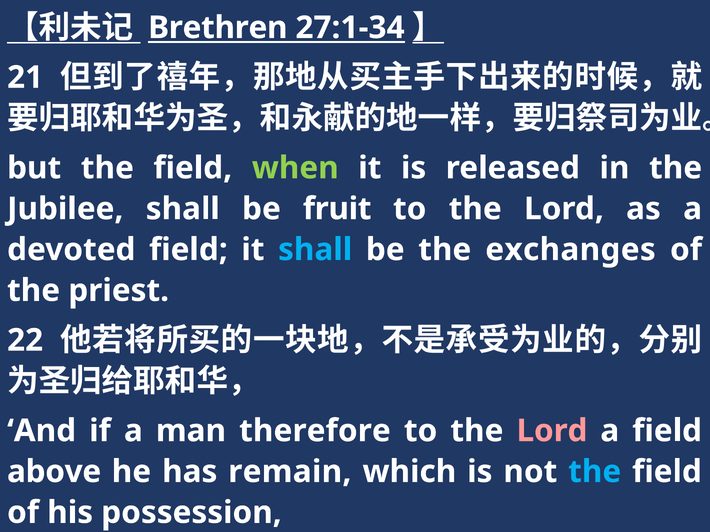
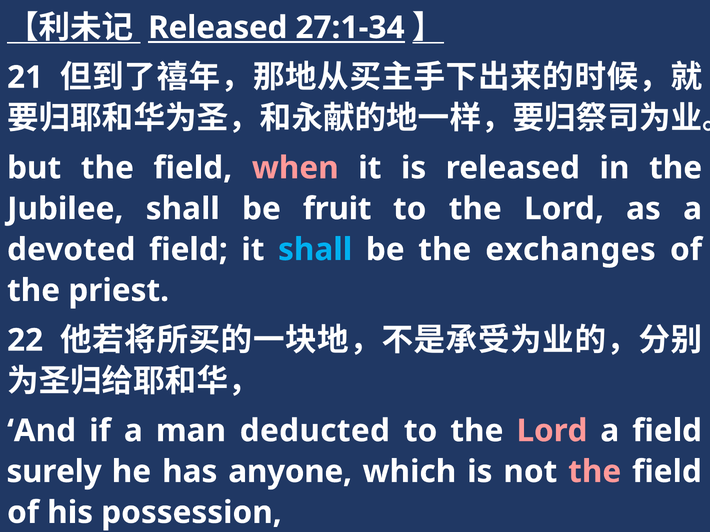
Brethren at (218, 28): Brethren -> Released
when colour: light green -> pink
therefore: therefore -> deducted
above: above -> surely
remain: remain -> anyone
the at (595, 472) colour: light blue -> pink
